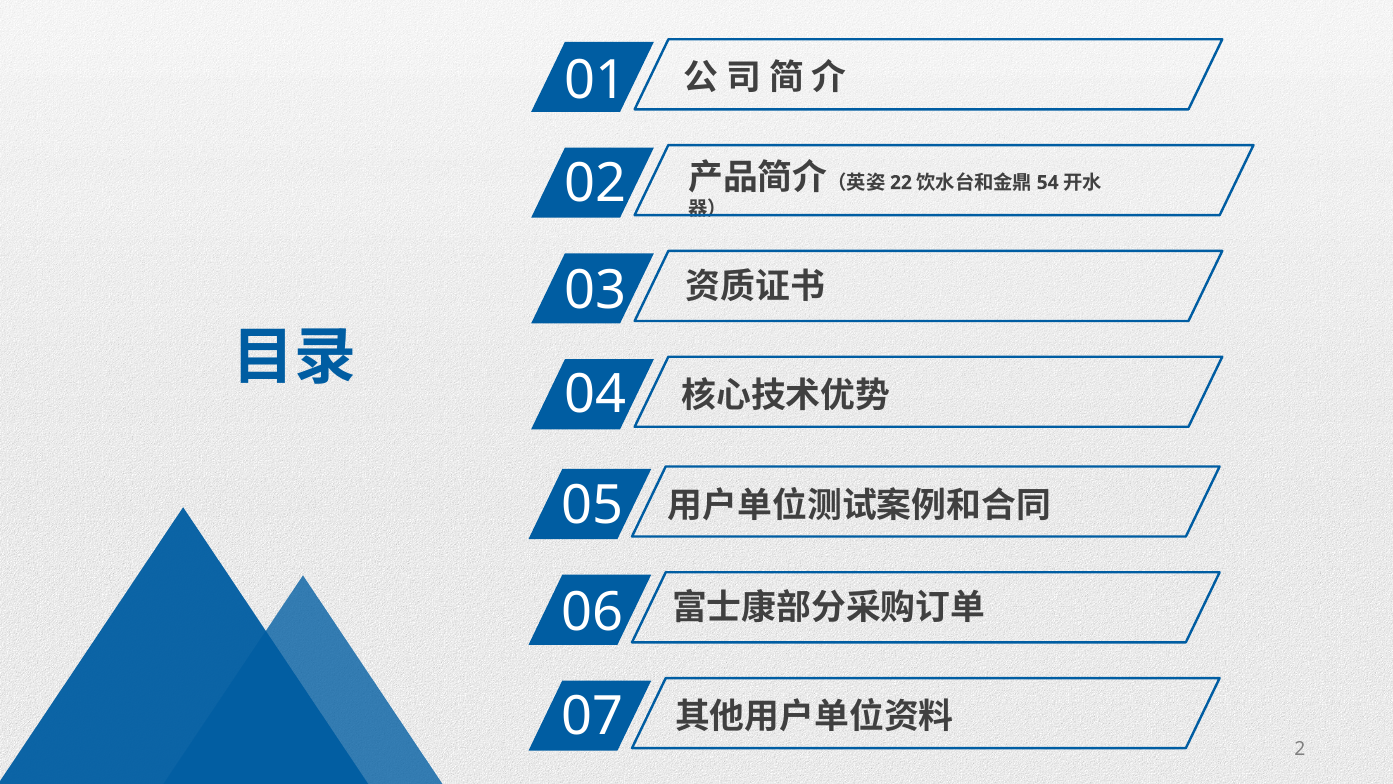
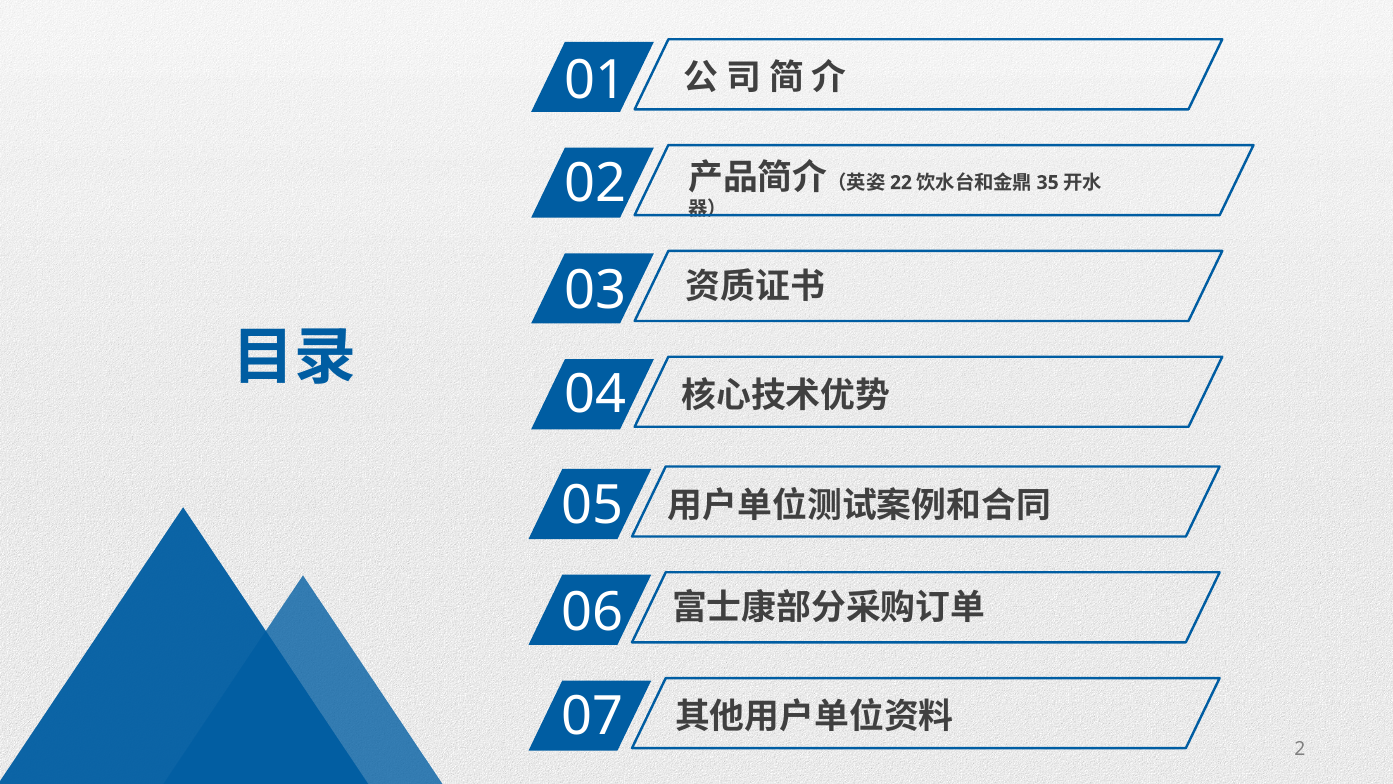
54: 54 -> 35
